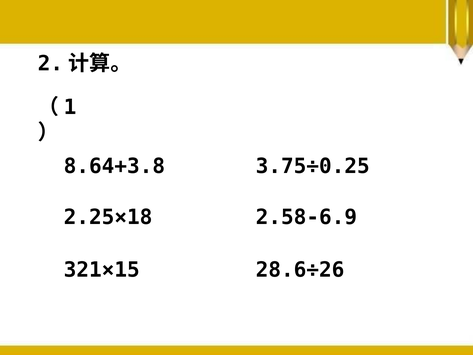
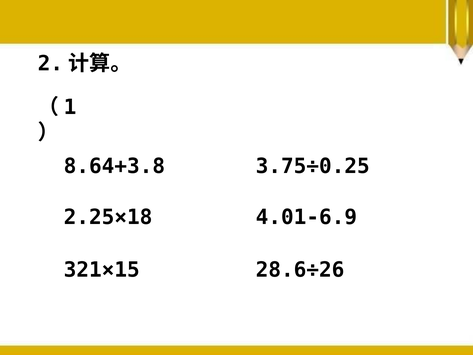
2.58-6.9: 2.58-6.9 -> 4.01-6.9
